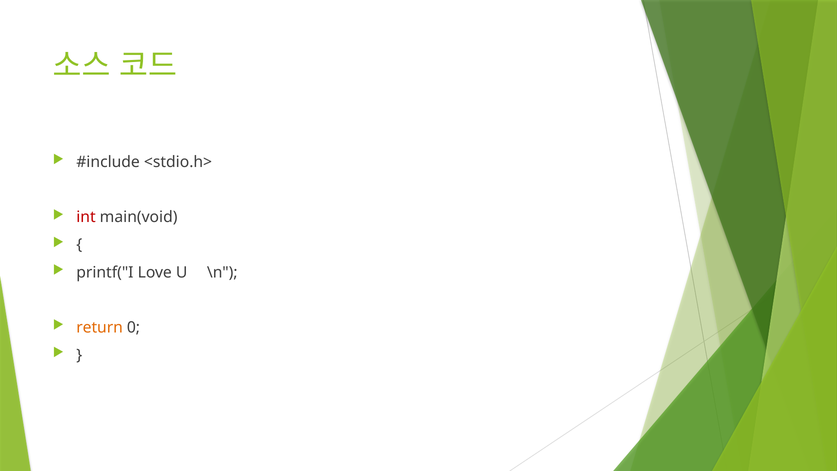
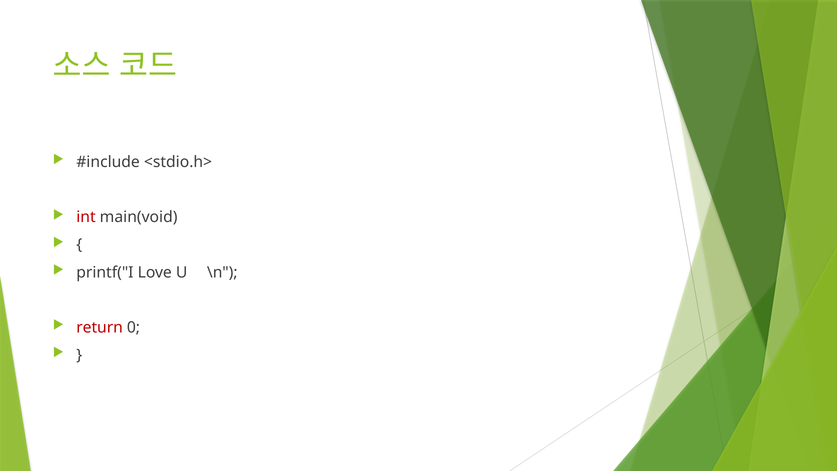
return colour: orange -> red
